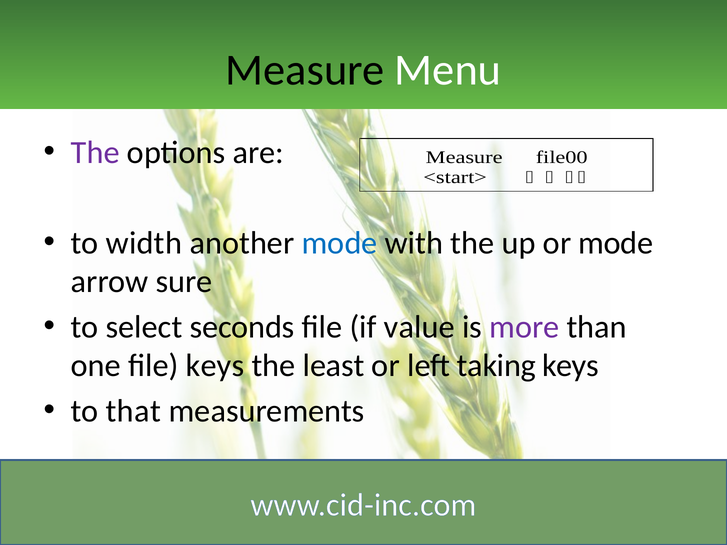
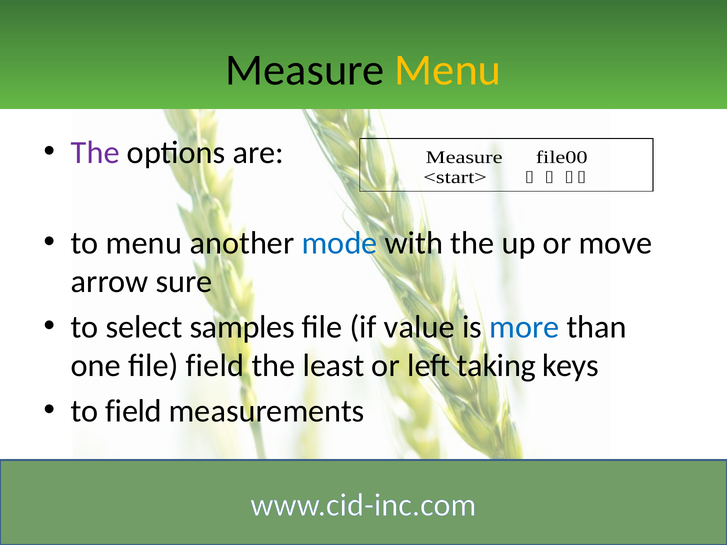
Menu at (448, 70) colour: white -> yellow
to width: width -> menu
or mode: mode -> move
seconds: seconds -> samples
more colour: purple -> blue
file keys: keys -> field
to that: that -> field
